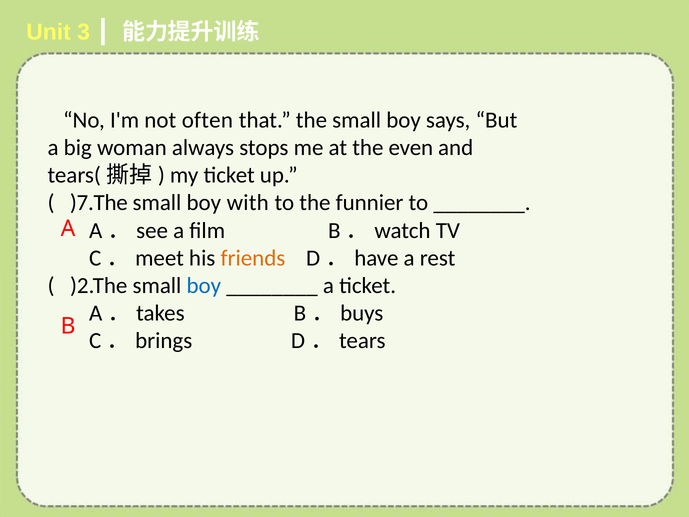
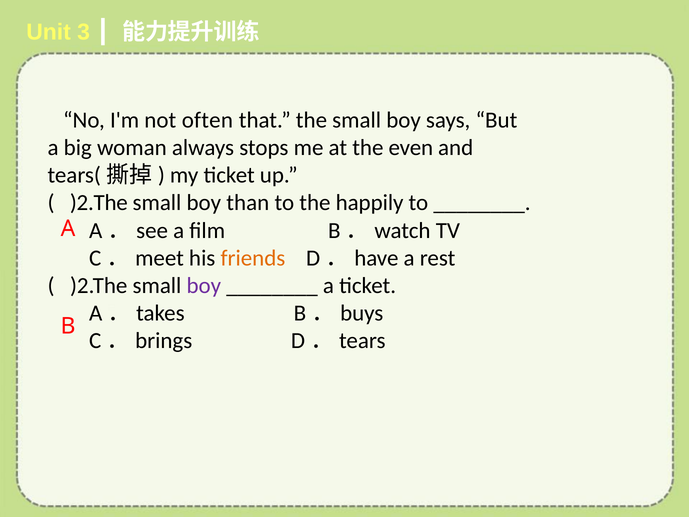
)7.The at (99, 203): )7.The -> )2.The
with: with -> than
funnier: funnier -> happily
boy at (204, 285) colour: blue -> purple
